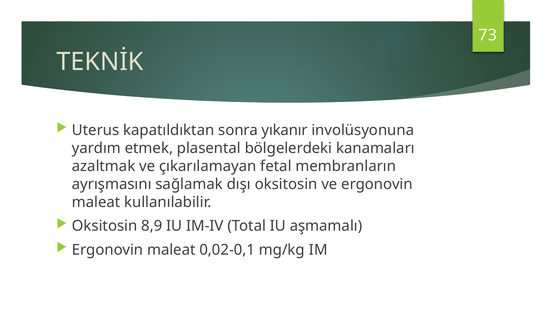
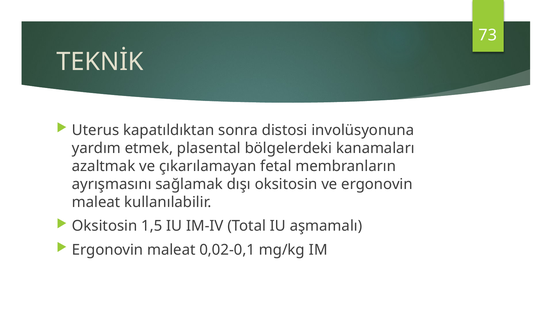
yıkanır: yıkanır -> distosi
8,9: 8,9 -> 1,5
